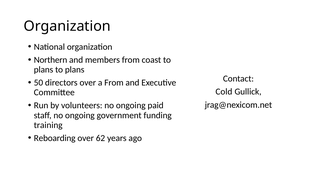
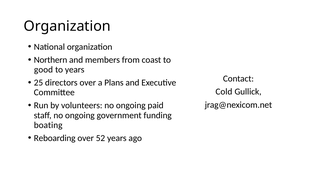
plans at (44, 70): plans -> good
plans at (75, 70): plans -> years
50: 50 -> 25
a From: From -> Plans
training: training -> boating
62: 62 -> 52
